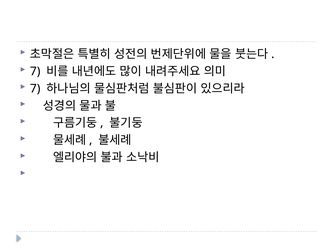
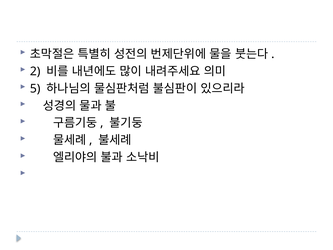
7 at (35, 71): 7 -> 2
7 at (35, 88): 7 -> 5
